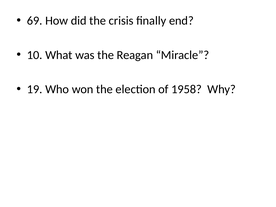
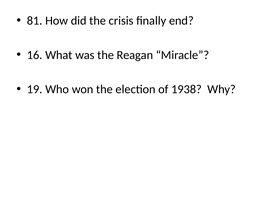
69: 69 -> 81
10: 10 -> 16
1958: 1958 -> 1938
